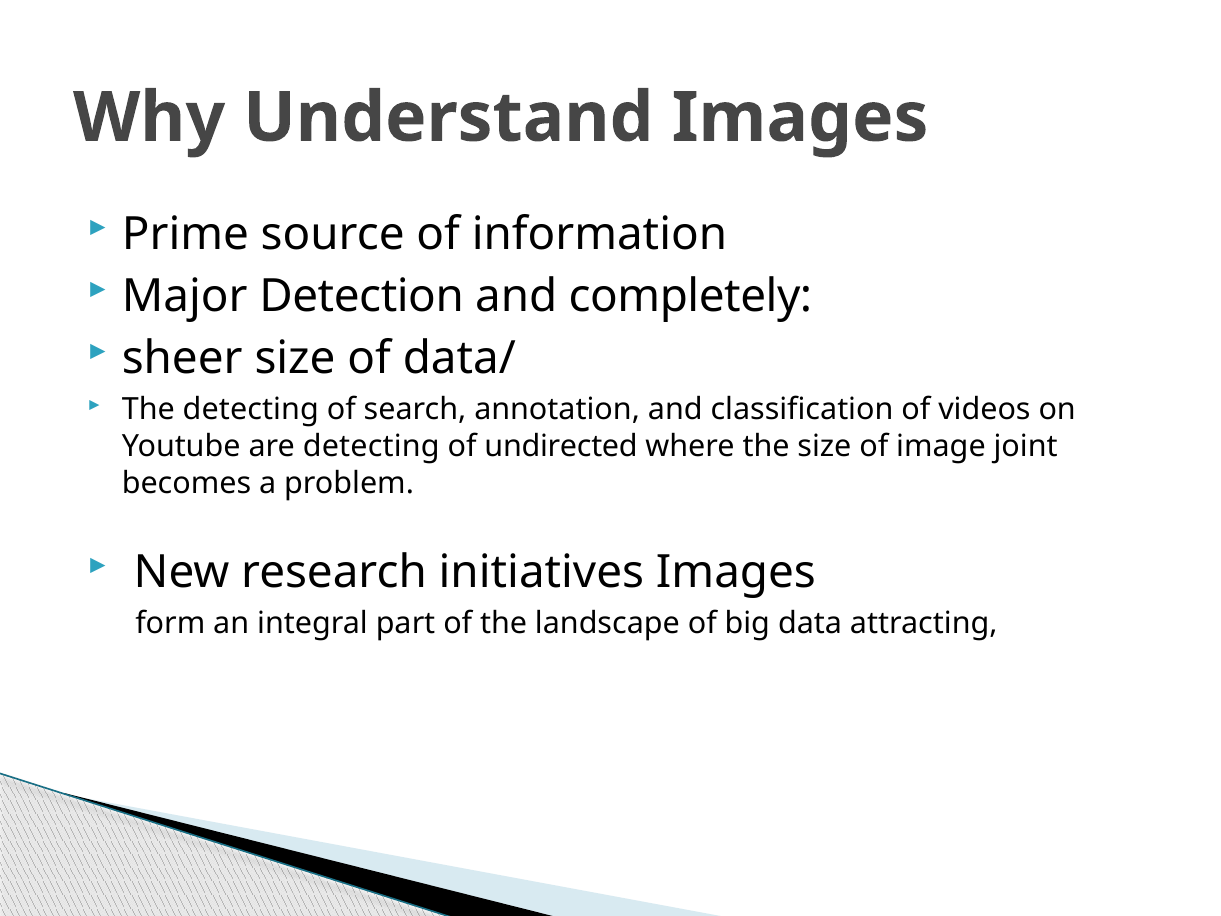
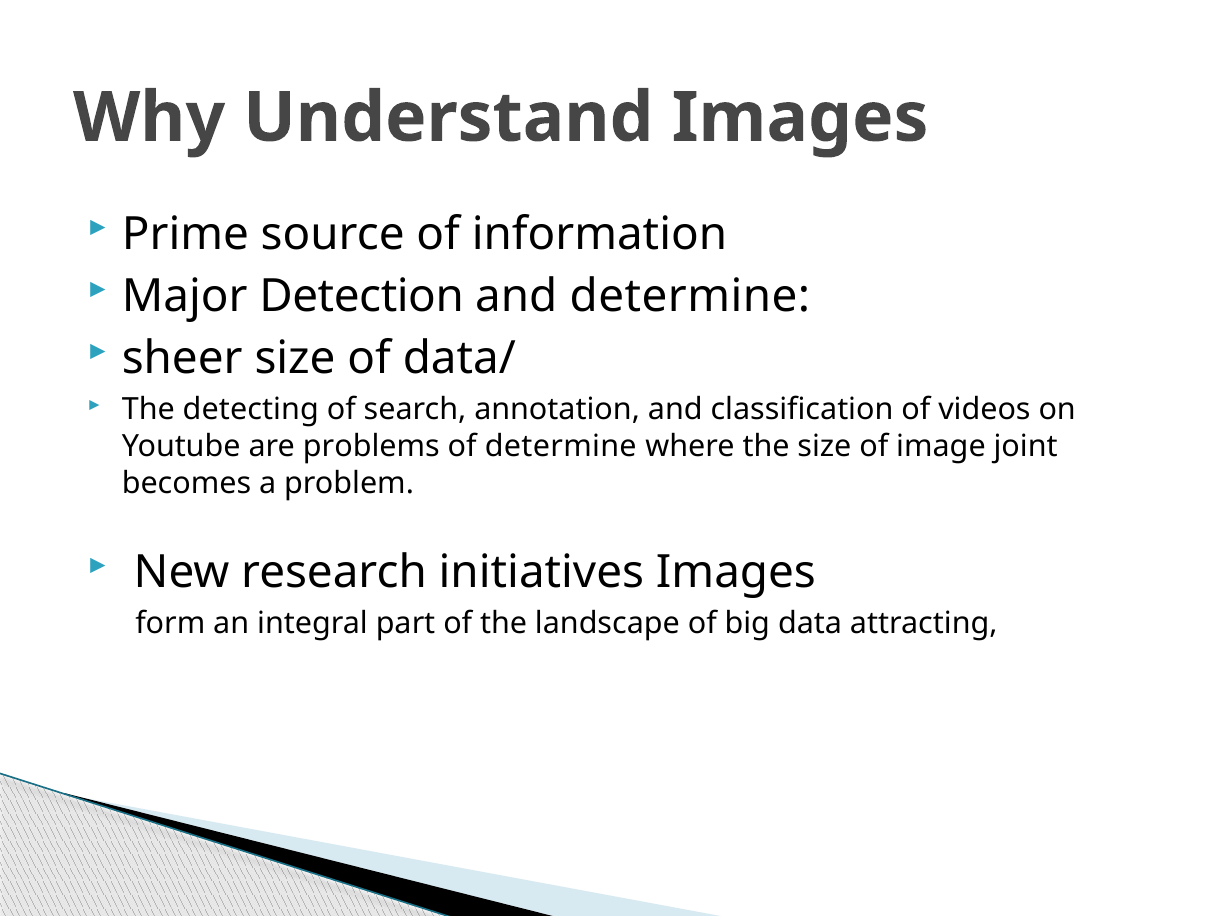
and completely: completely -> determine
are detecting: detecting -> problems
of undirected: undirected -> determine
